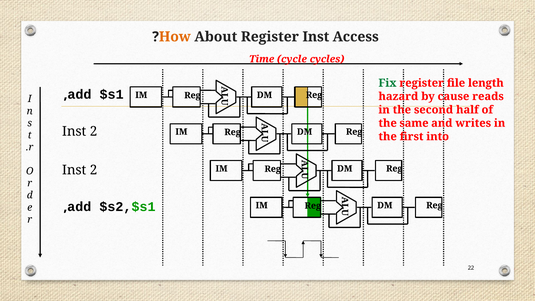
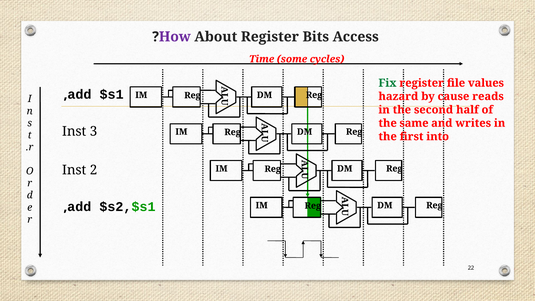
How colour: orange -> purple
Register Inst: Inst -> Bits
cycle: cycle -> some
length: length -> values
2 at (94, 131): 2 -> 3
